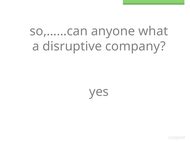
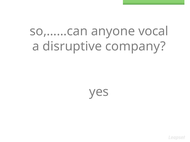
what: what -> vocal
